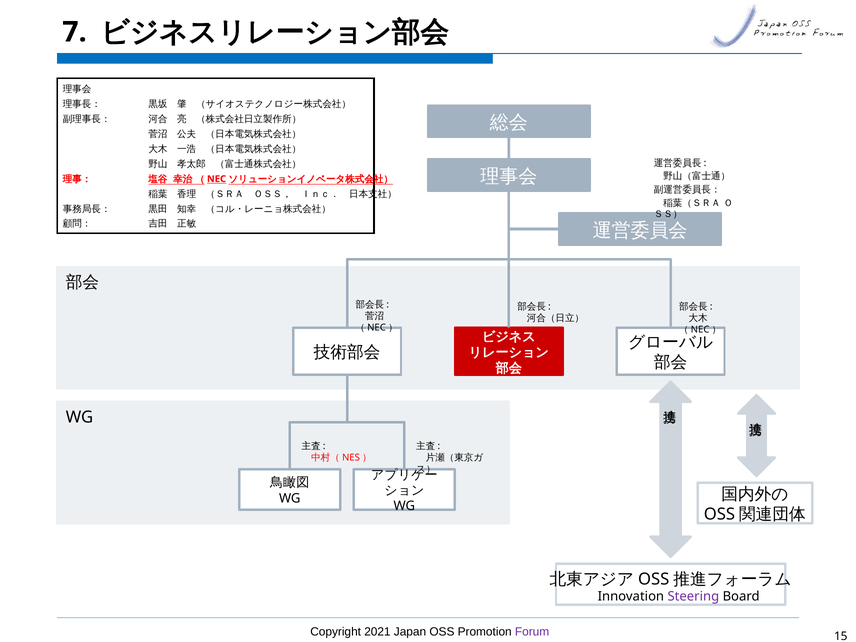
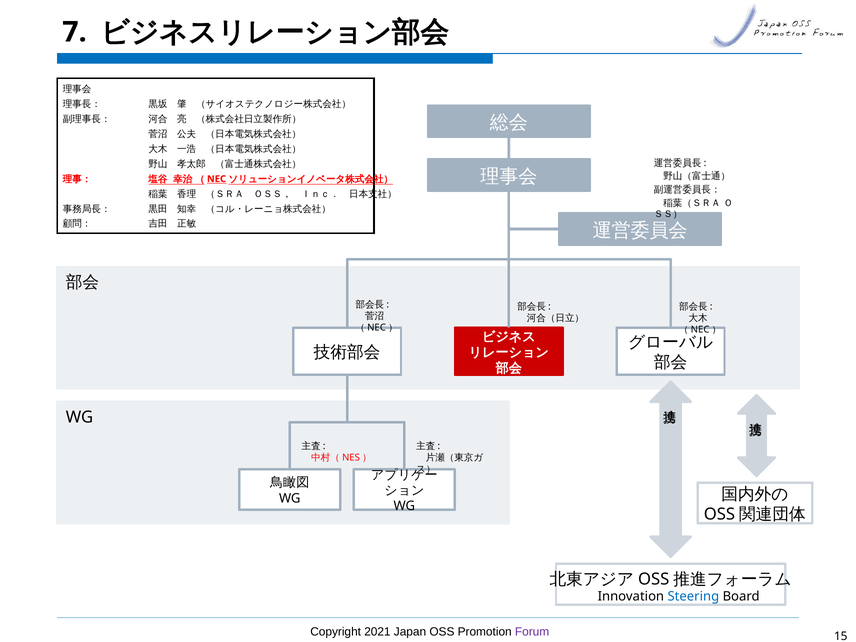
Steering colour: purple -> blue
